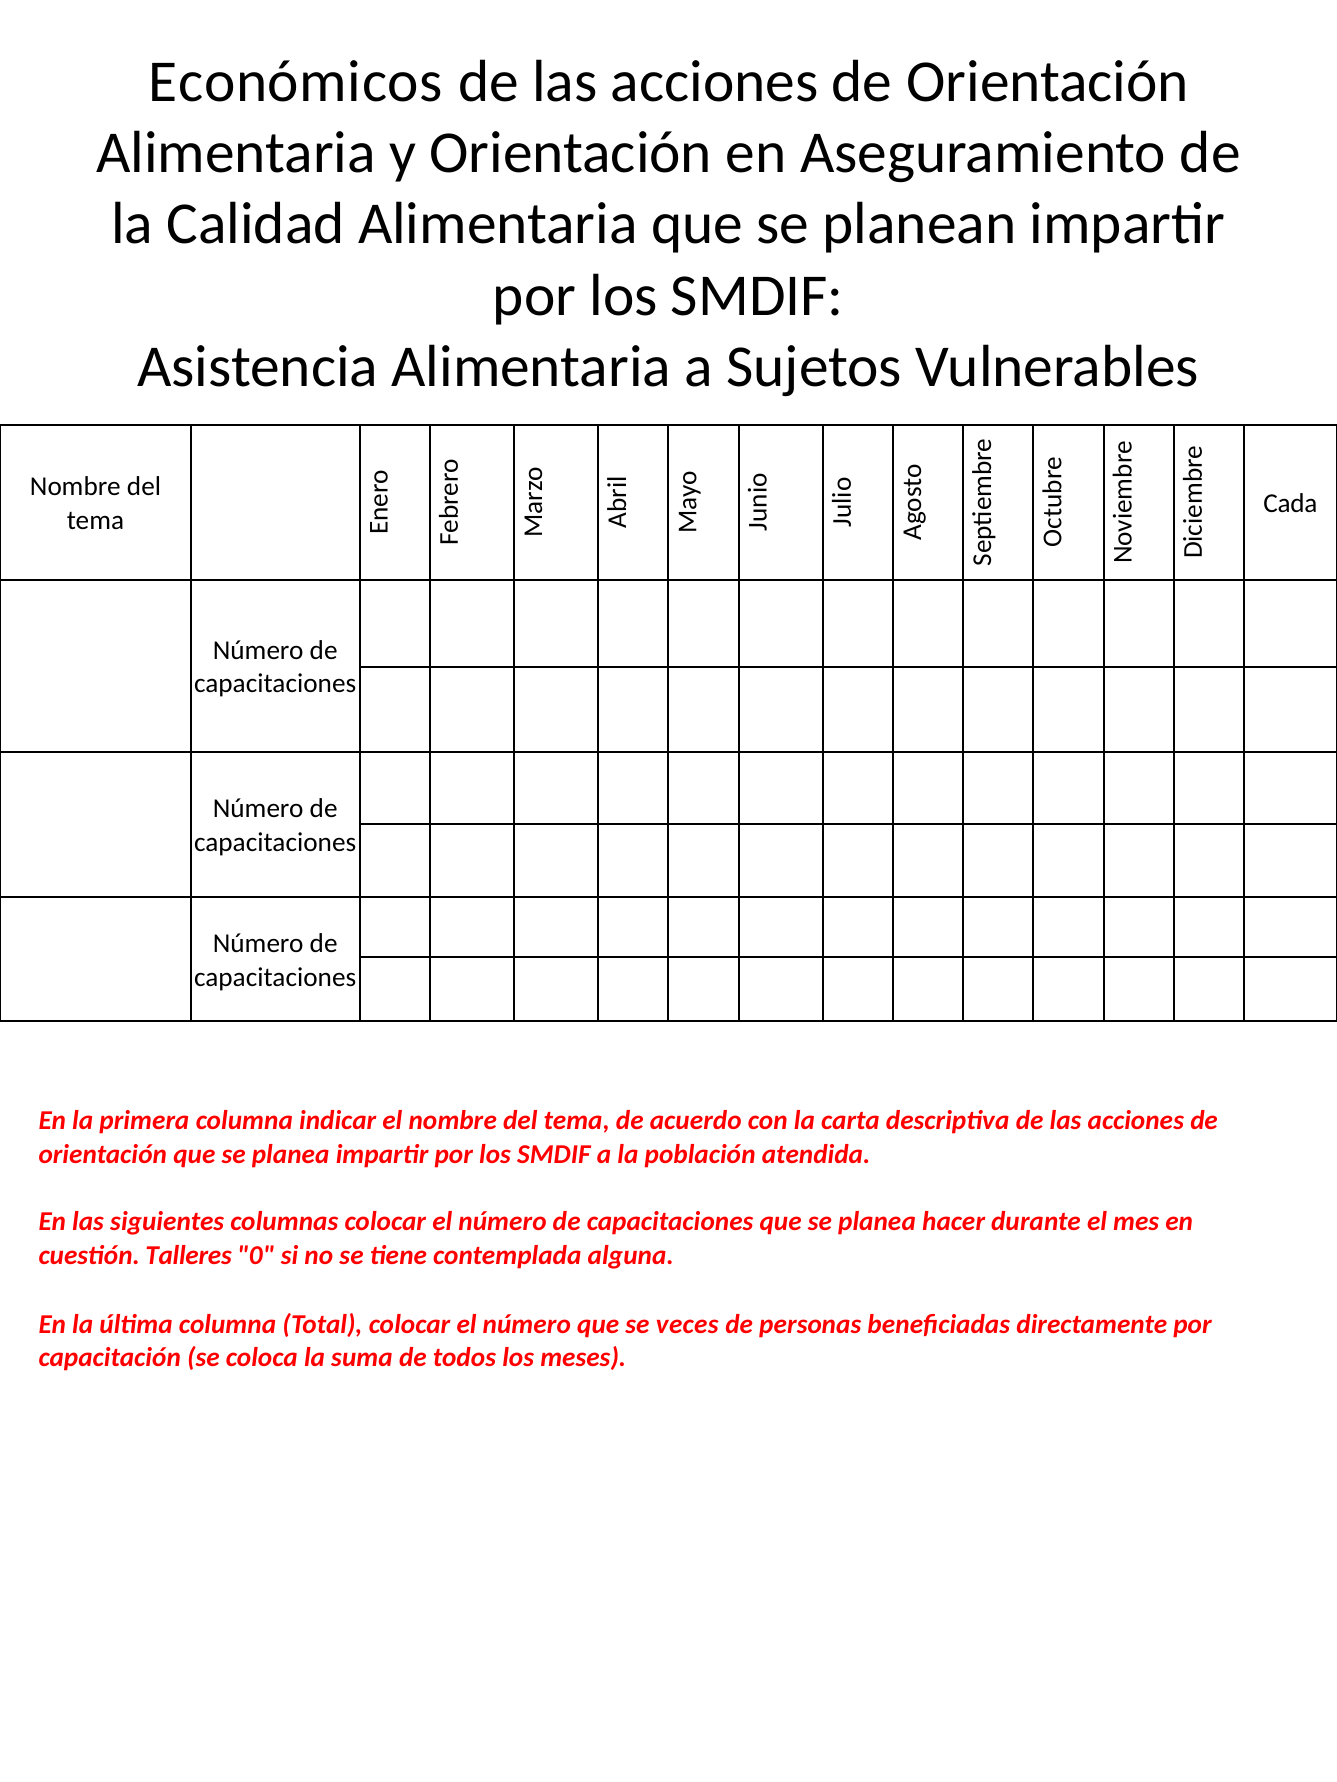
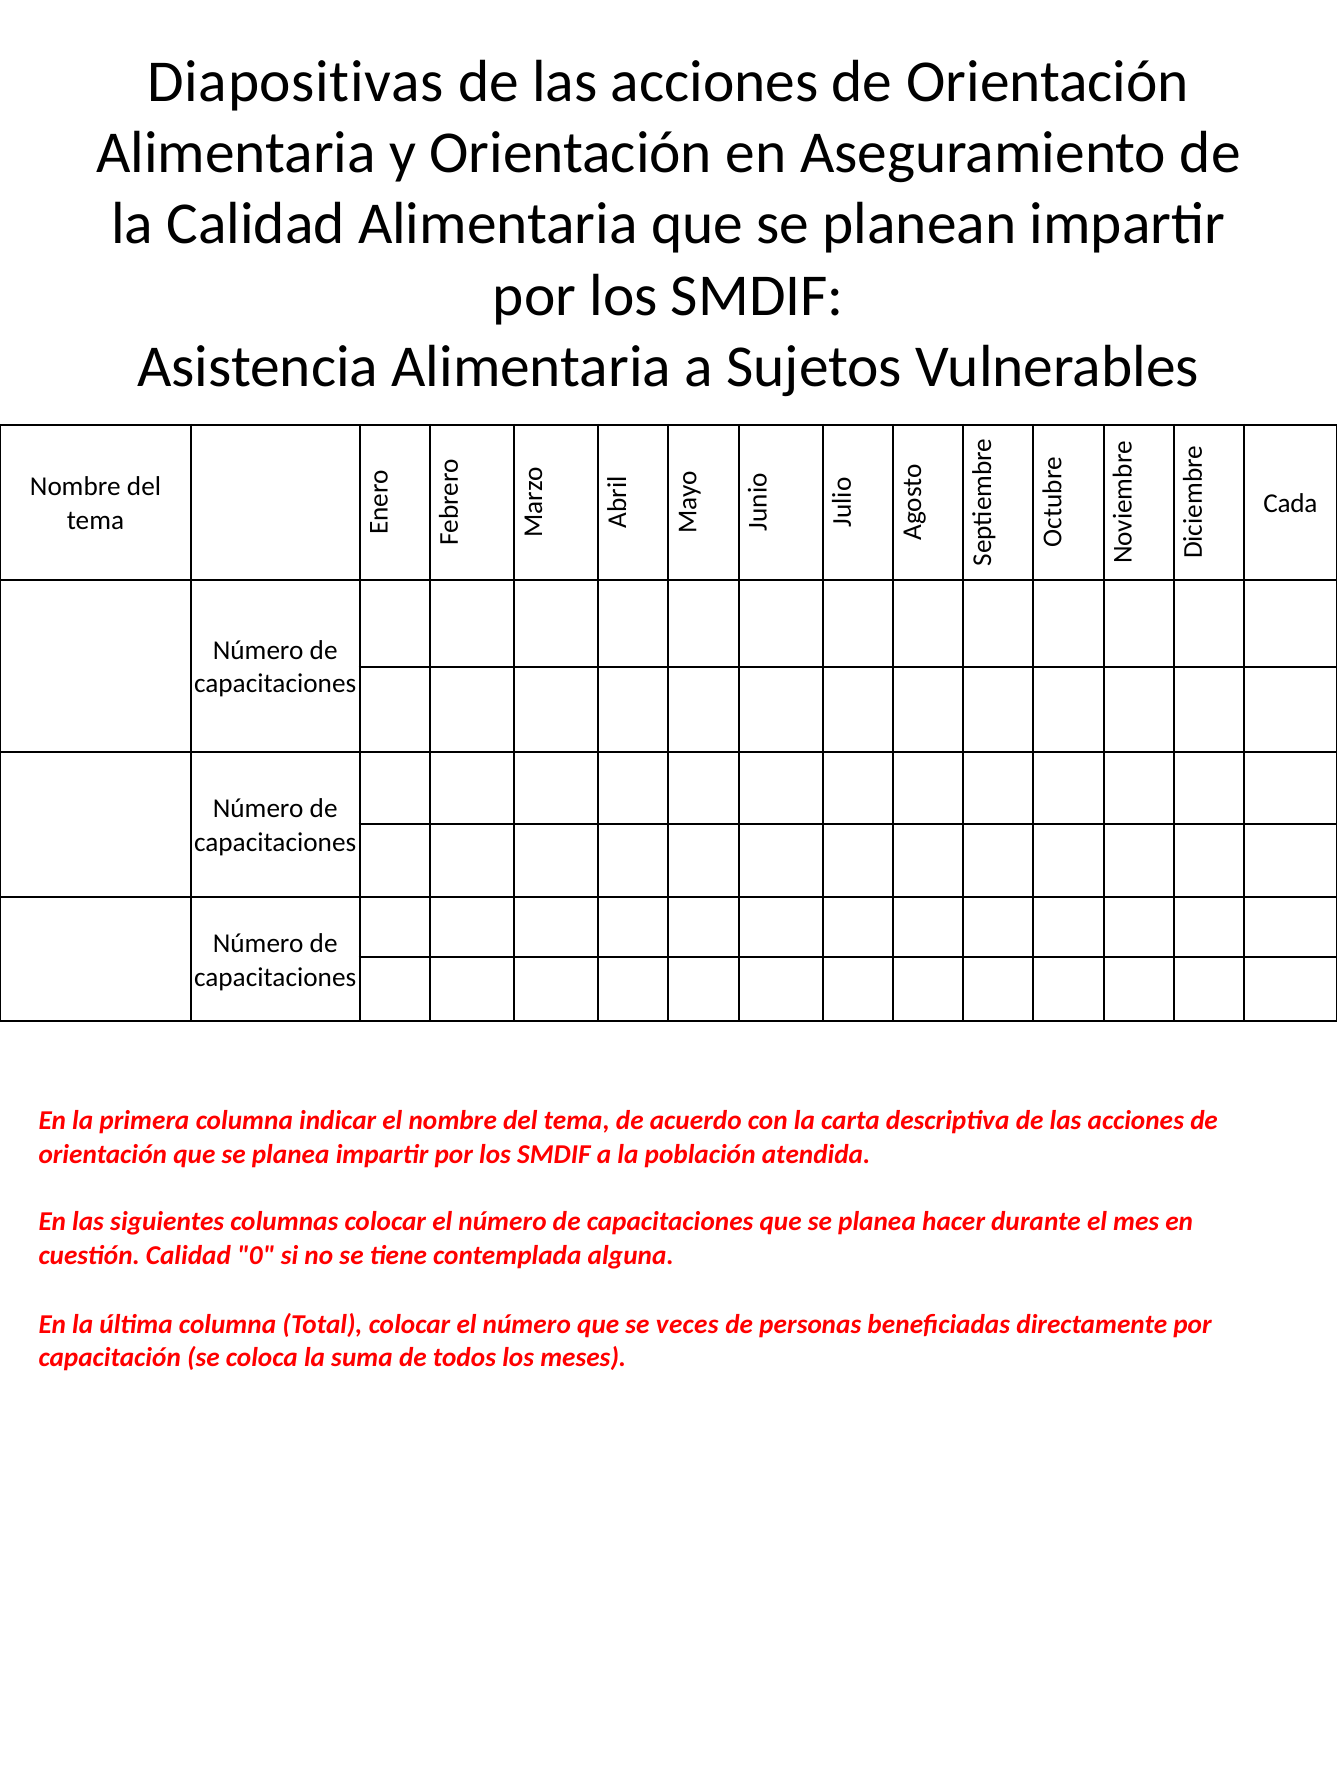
Económicos: Económicos -> Diapositivas
cuestión Talleres: Talleres -> Calidad
